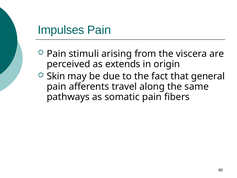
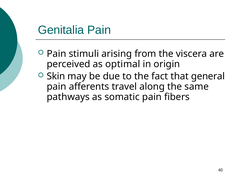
Impulses: Impulses -> Genitalia
extends: extends -> optimal
